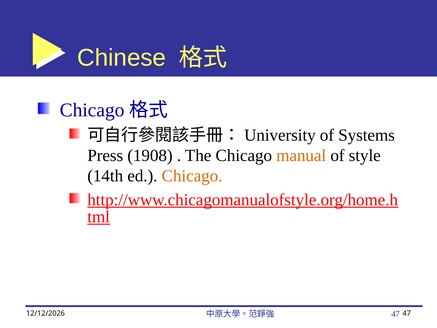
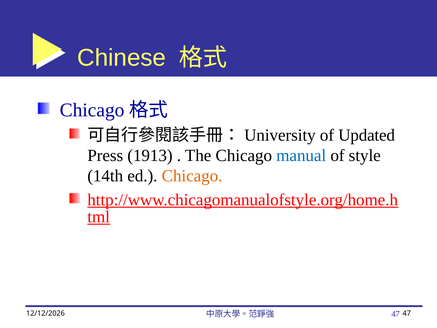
Systems: Systems -> Updated
1908: 1908 -> 1913
manual colour: orange -> blue
